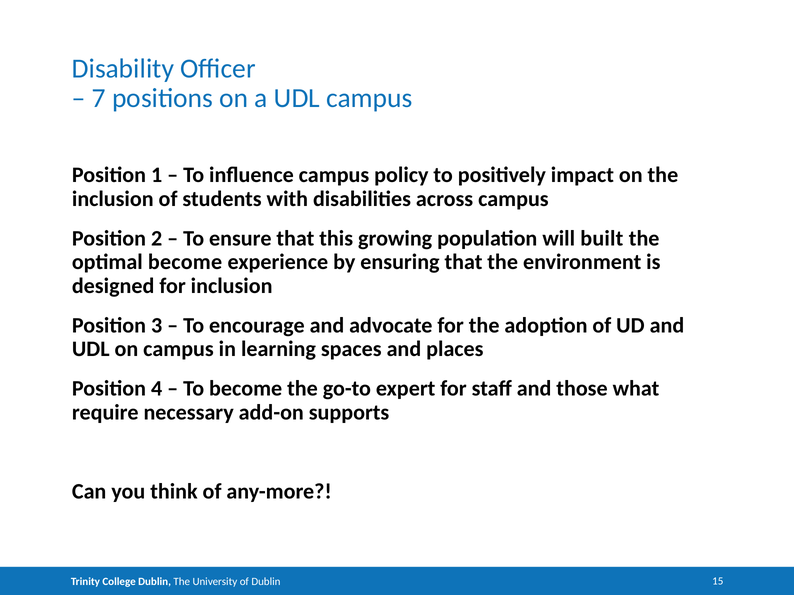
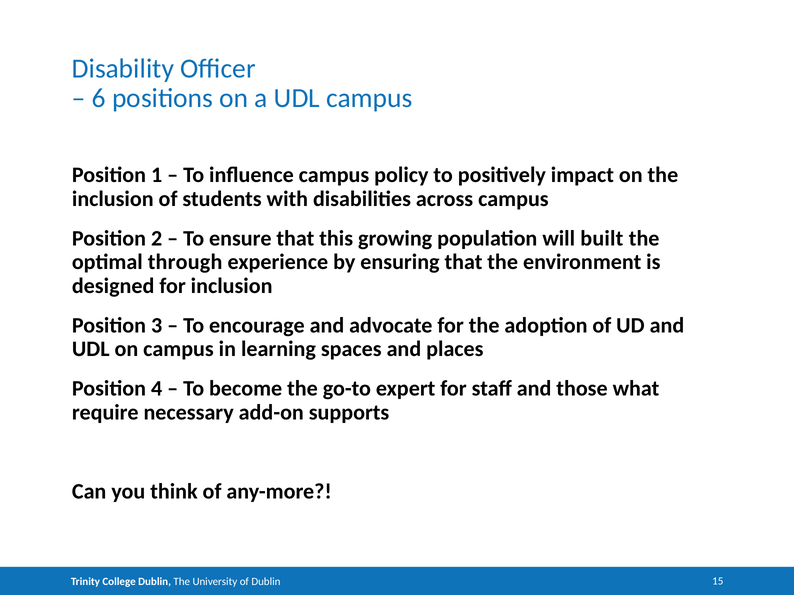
7: 7 -> 6
optimal become: become -> through
